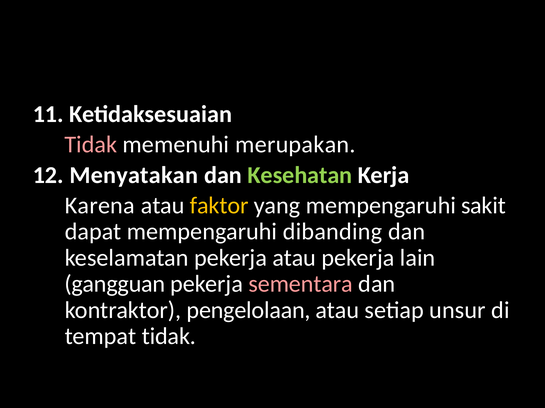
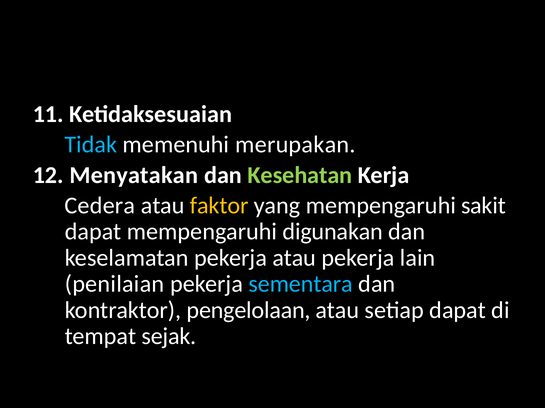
Tidak at (91, 145) colour: pink -> light blue
Karena: Karena -> Cedera
dibanding: dibanding -> digunakan
gangguan: gangguan -> penilaian
sementara colour: pink -> light blue
setiap unsur: unsur -> dapat
tempat tidak: tidak -> sejak
